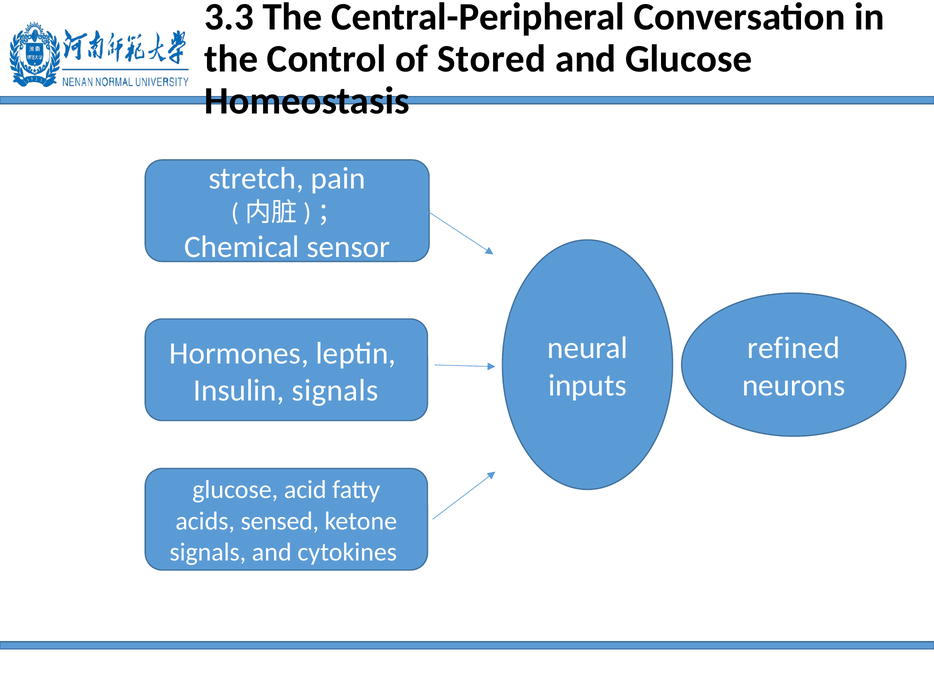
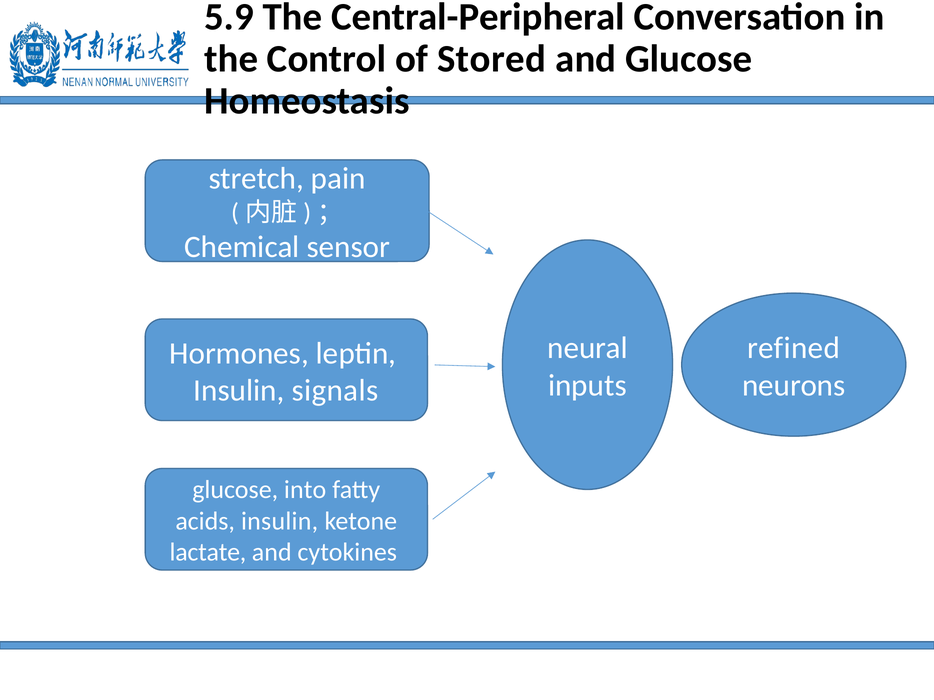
3.3: 3.3 -> 5.9
acid: acid -> into
acids sensed: sensed -> insulin
signals at (208, 553): signals -> lactate
